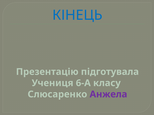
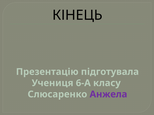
КІНЕЦЬ colour: blue -> black
